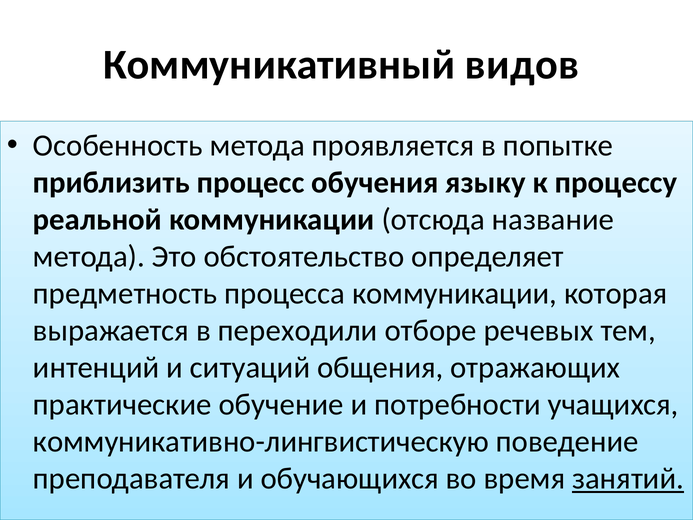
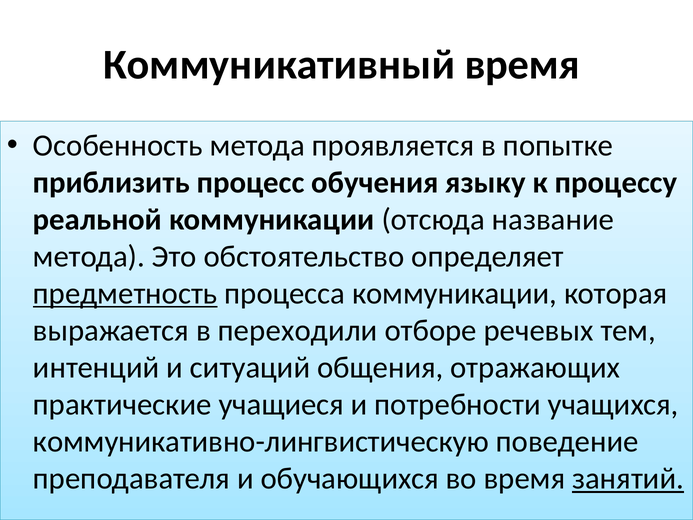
Коммуникативный видов: видов -> время
предметность underline: none -> present
обучение: обучение -> учащиеся
